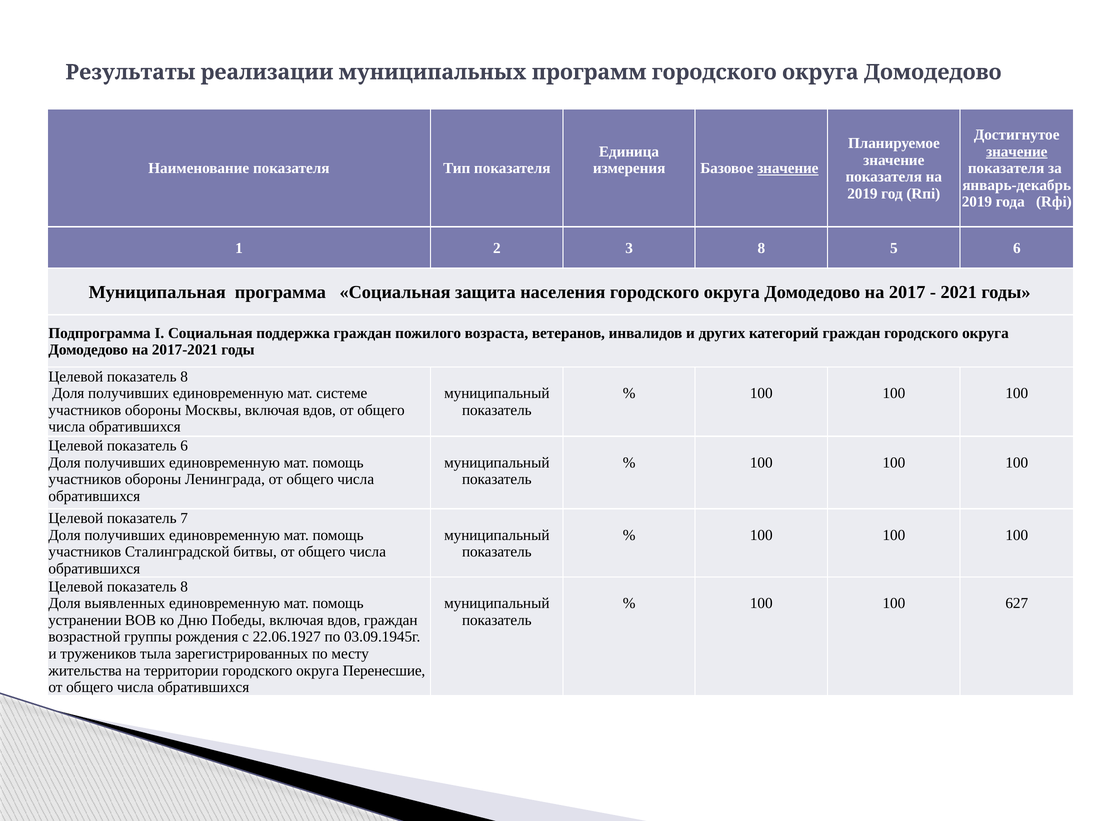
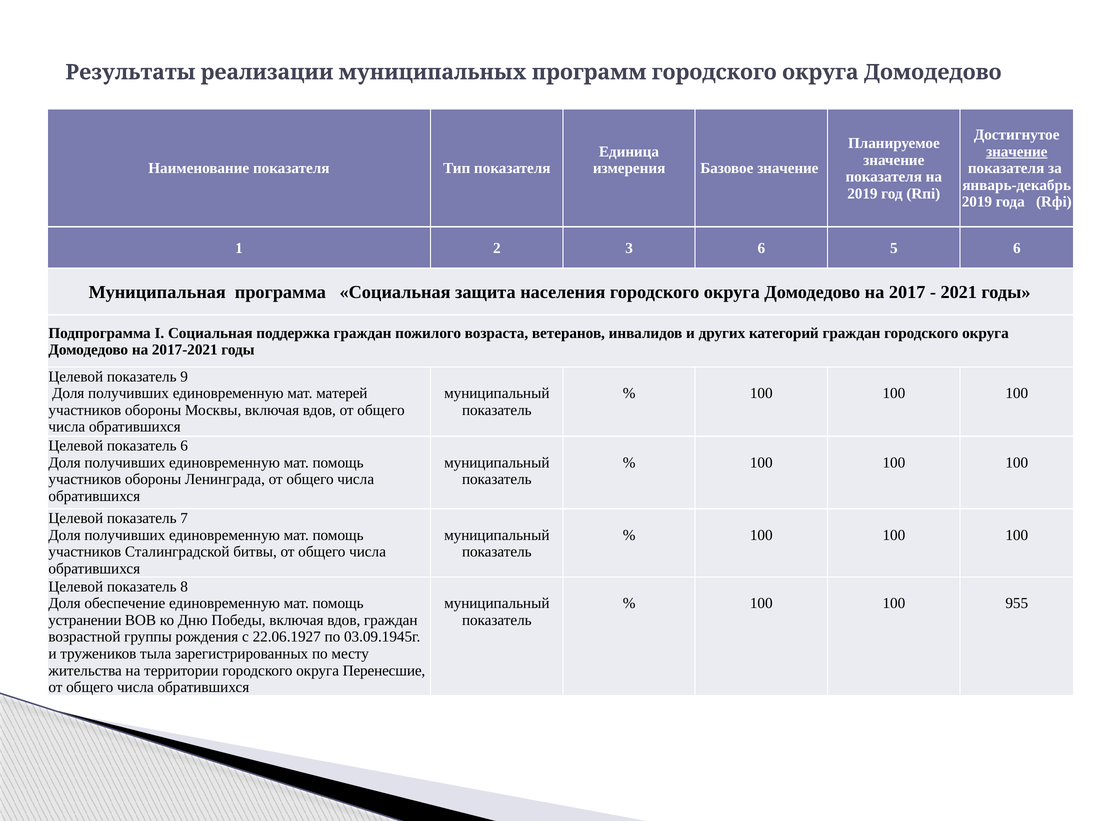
значение at (788, 168) underline: present -> none
3 8: 8 -> 6
8 at (184, 377): 8 -> 9
системе: системе -> матерей
выявленных: выявленных -> обеспечение
627: 627 -> 955
